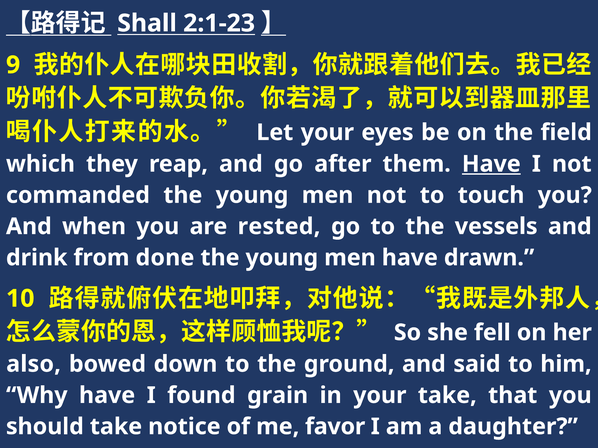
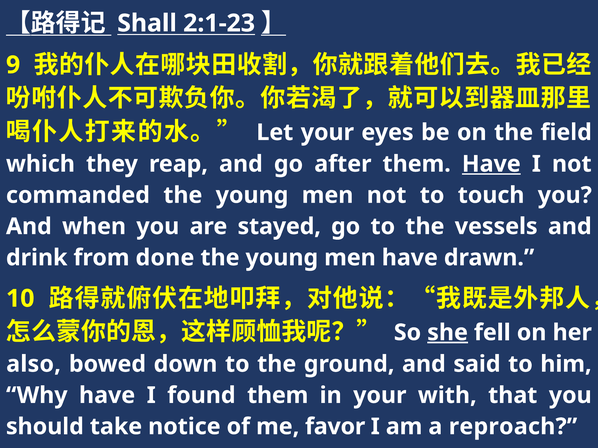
rested: rested -> stayed
she underline: none -> present
found grain: grain -> them
your take: take -> with
daughter: daughter -> reproach
